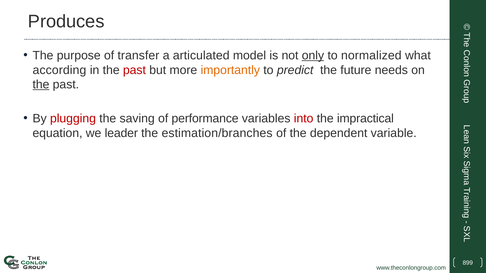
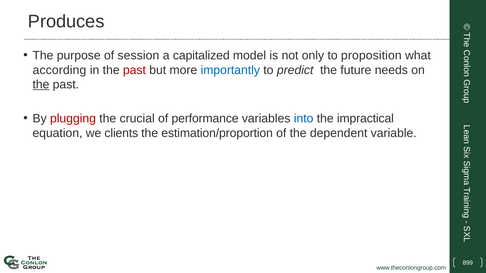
transfer: transfer -> session
articulated: articulated -> capitalized
only underline: present -> none
normalized: normalized -> proposition
importantly colour: orange -> blue
saving: saving -> crucial
into colour: red -> blue
leader: leader -> clients
estimation/branches: estimation/branches -> estimation/proportion
